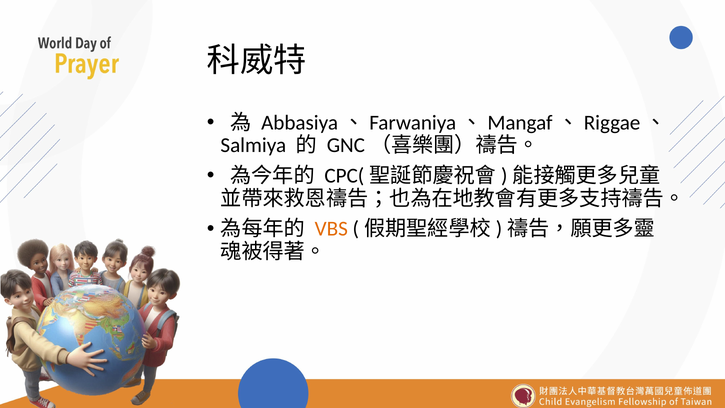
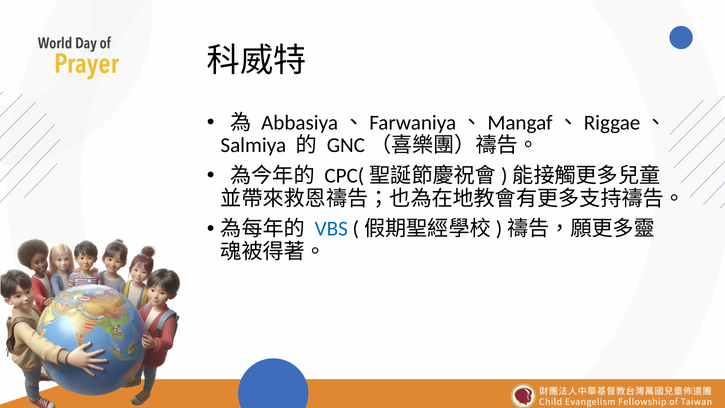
VBS colour: orange -> blue
